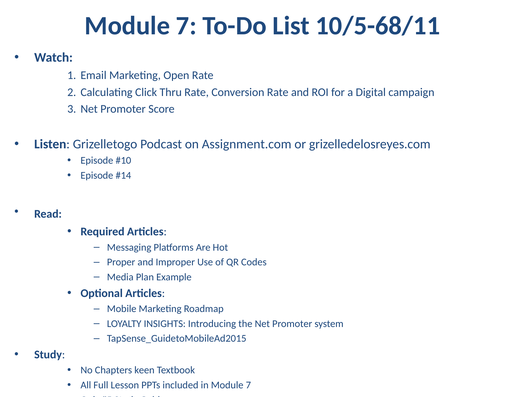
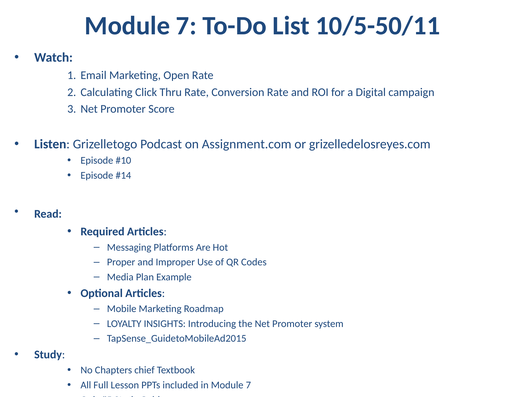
10/5-68/11: 10/5-68/11 -> 10/5-50/11
keen: keen -> chief
